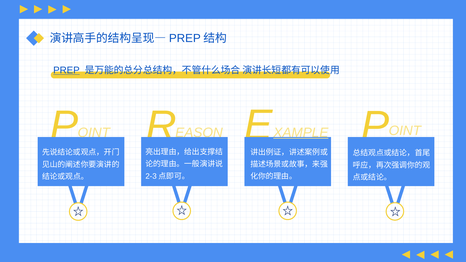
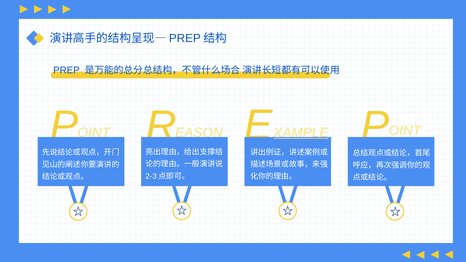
PREP underline: present -> none
